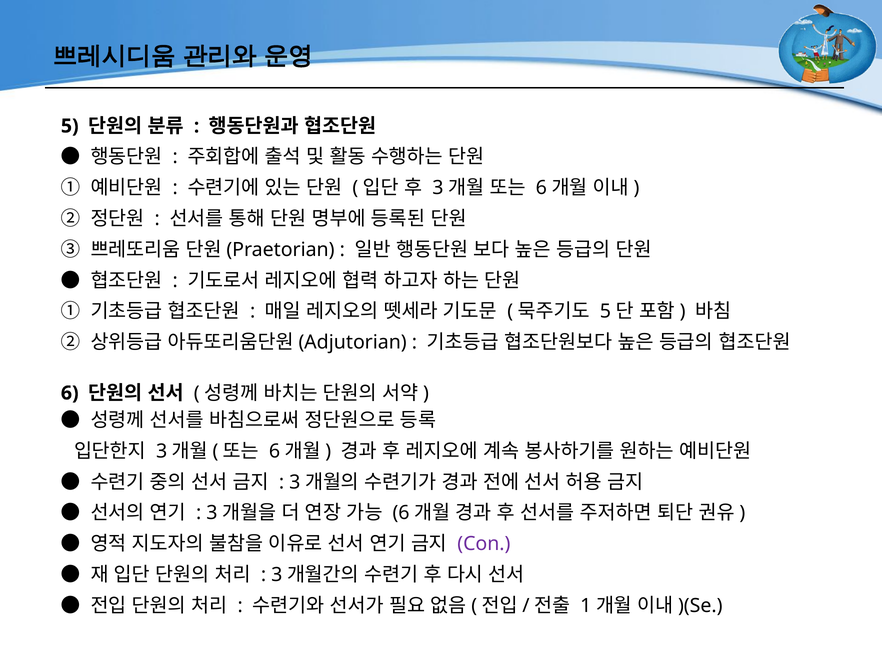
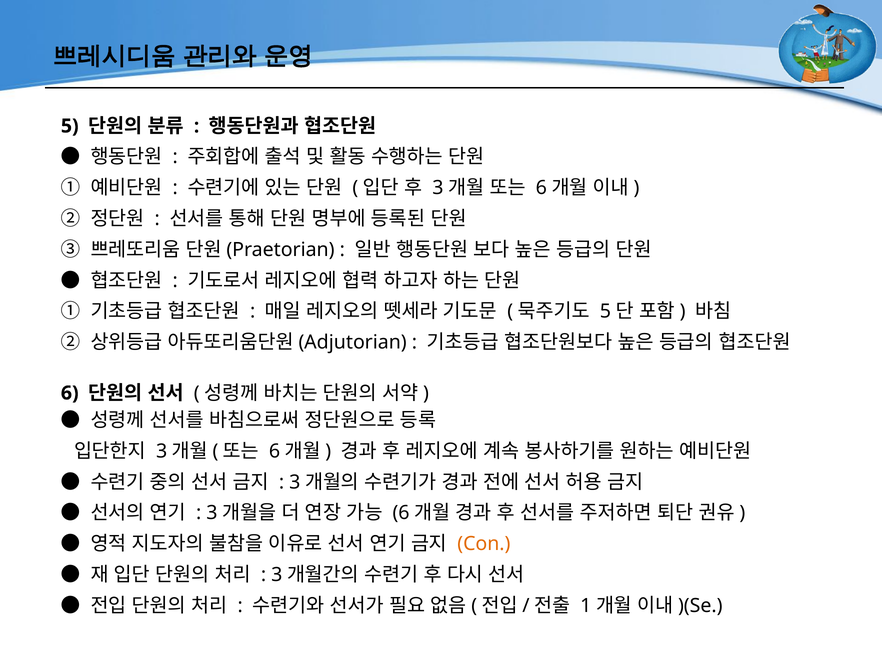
Con colour: purple -> orange
